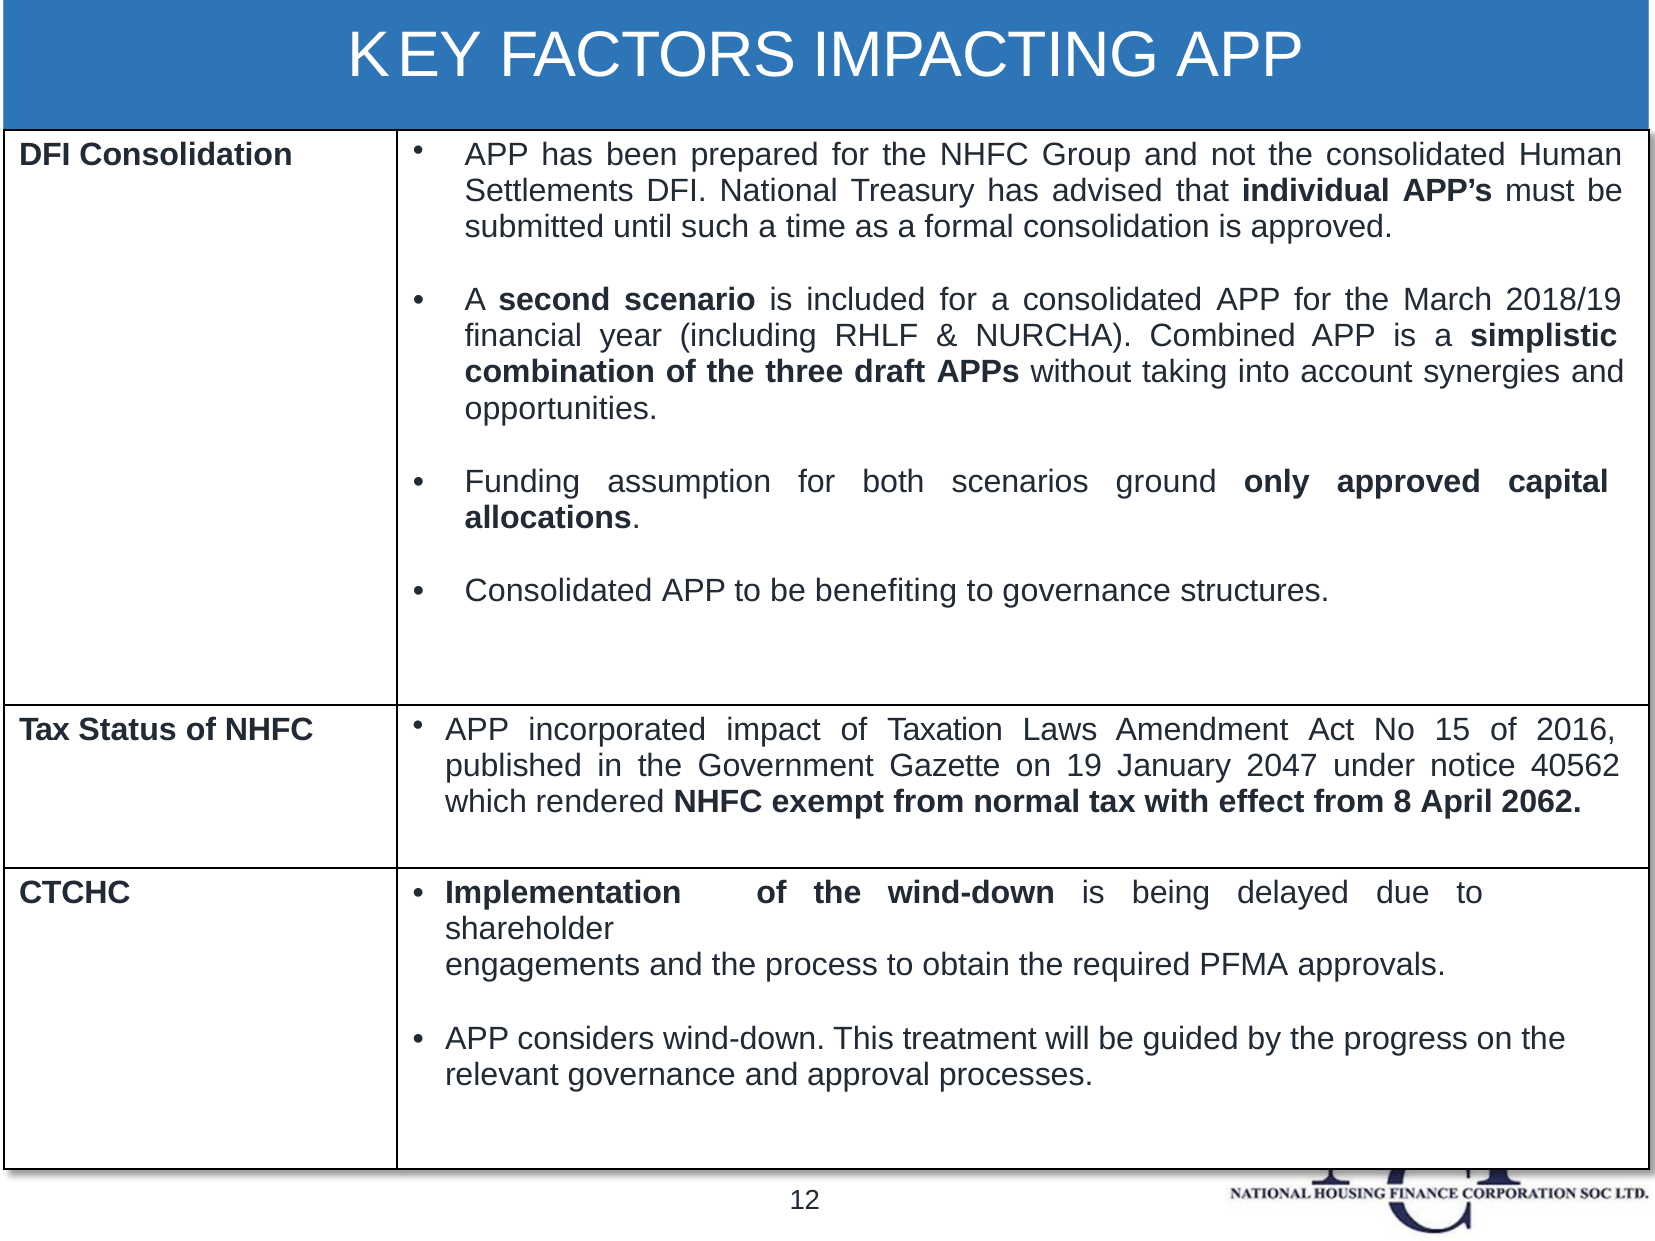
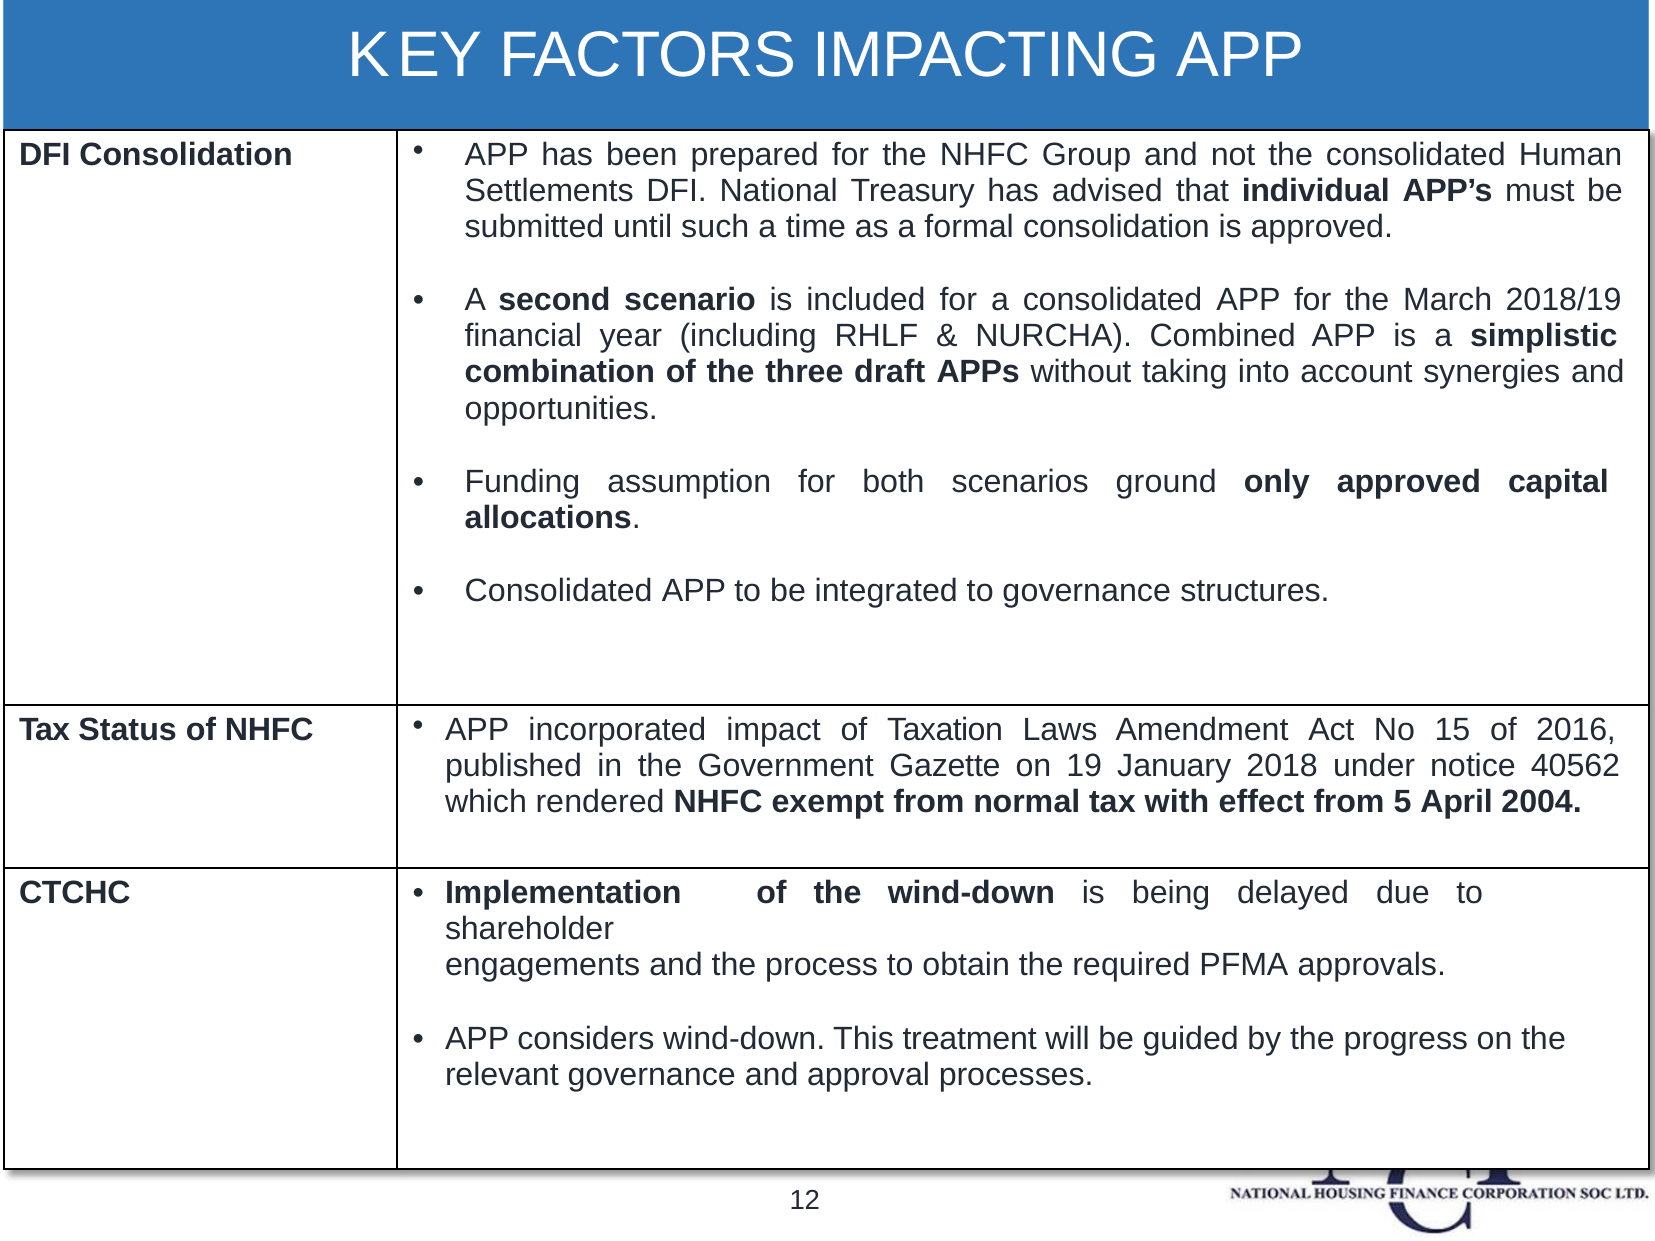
benefiting: benefiting -> integrated
2047: 2047 -> 2018
8: 8 -> 5
2062: 2062 -> 2004
